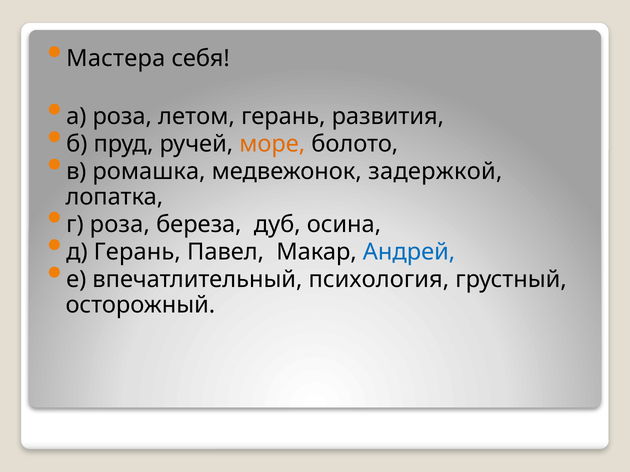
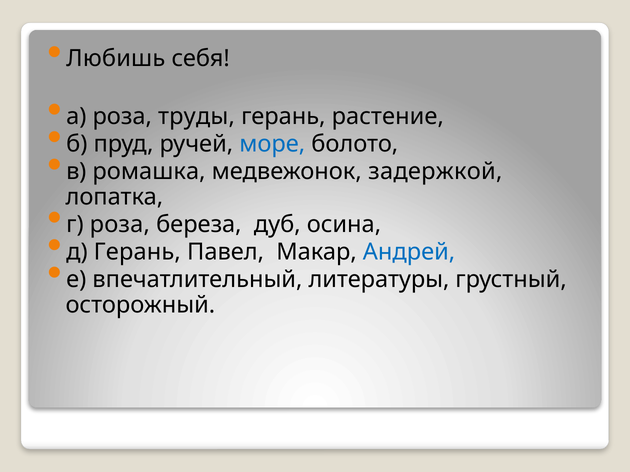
Мастера: Мастера -> Любишь
летом: летом -> труды
развития: развития -> растение
море colour: orange -> blue
психология: психология -> литературы
